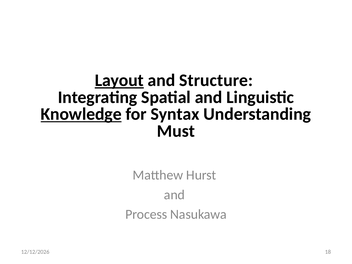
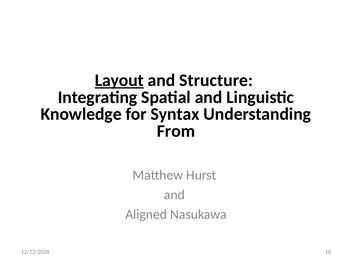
Knowledge underline: present -> none
Must: Must -> From
Process: Process -> Aligned
